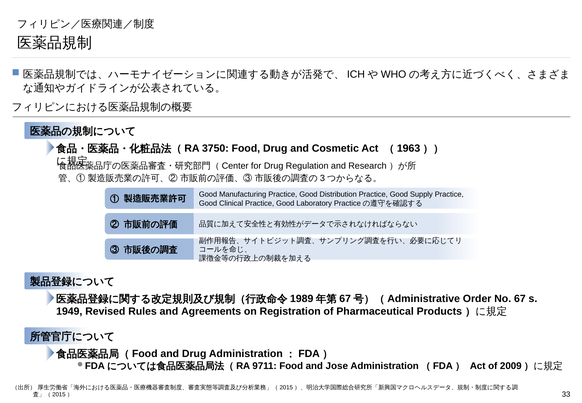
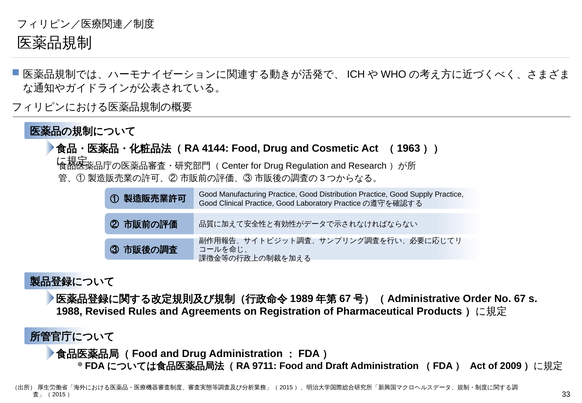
3750: 3750 -> 4144
1949: 1949 -> 1988
Jose: Jose -> Draft
